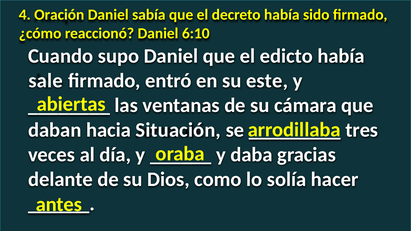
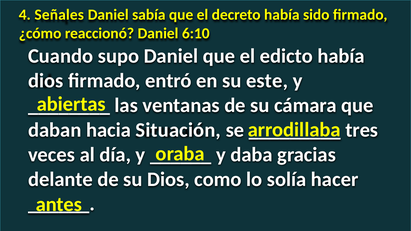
Oración: Oración -> Señales
sale at (46, 81): sale -> dios
